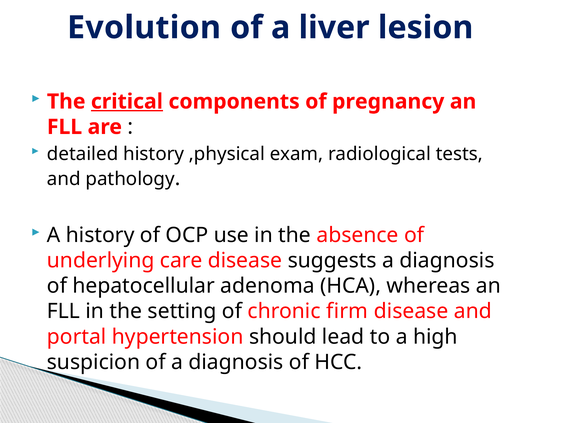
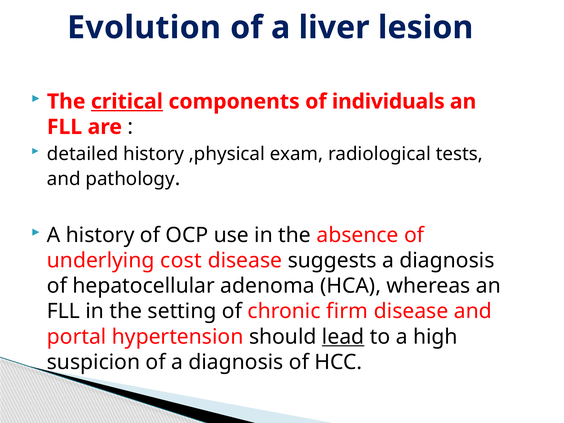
pregnancy: pregnancy -> individuals
care: care -> cost
lead underline: none -> present
